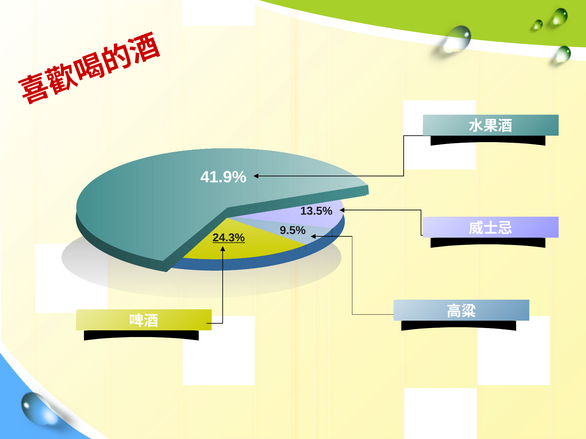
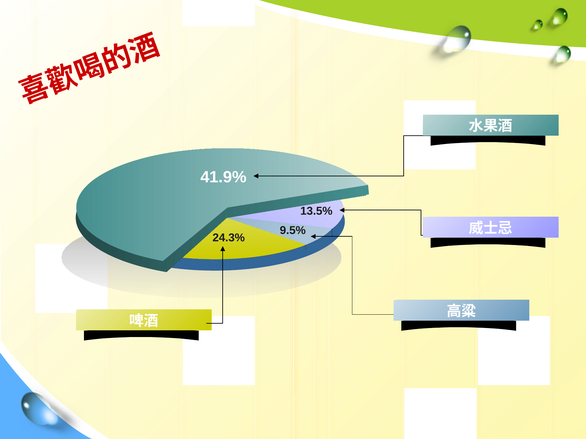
24.3% underline: present -> none
